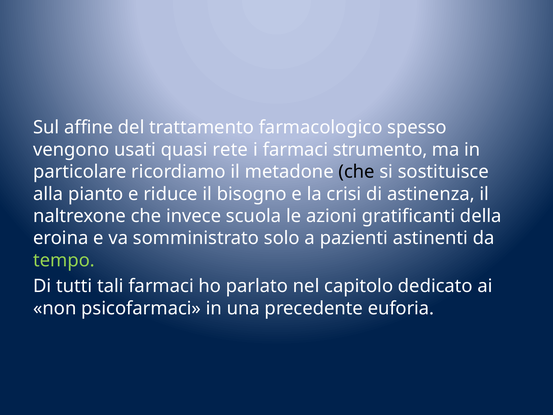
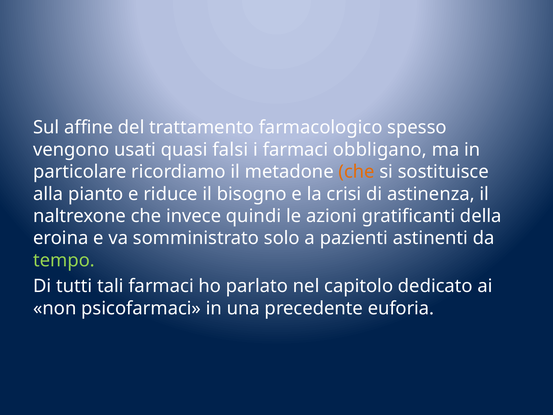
rete: rete -> falsi
strumento: strumento -> obbligano
che at (357, 172) colour: black -> orange
scuola: scuola -> quindi
